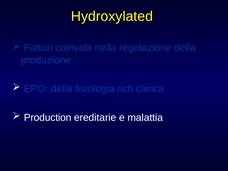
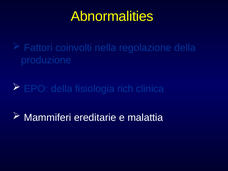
Hydroxylated: Hydroxylated -> Abnormalities
Production: Production -> Mammiferi
